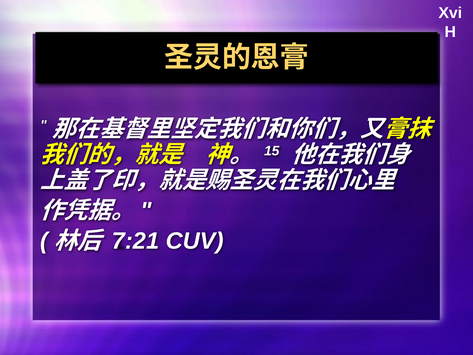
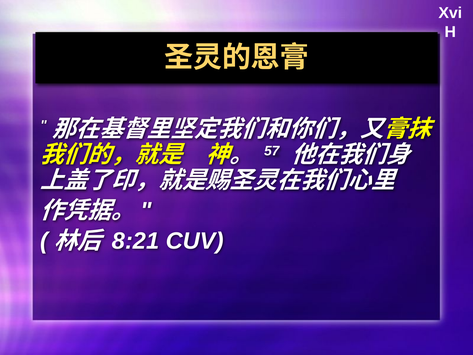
15: 15 -> 57
7:21: 7:21 -> 8:21
